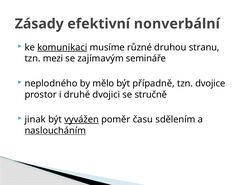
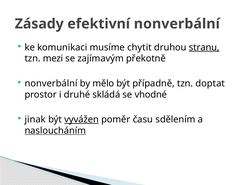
komunikaci underline: present -> none
různé: různé -> chytit
stranu underline: none -> present
semináře: semináře -> překotně
neplodného at (51, 84): neplodného -> nonverbální
dvojice: dvojice -> doptat
dvojici: dvojici -> skládá
stručně: stručně -> vhodné
